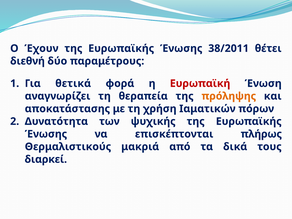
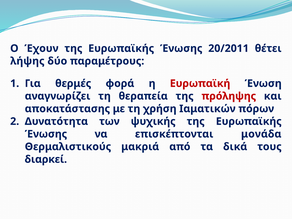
38/2011: 38/2011 -> 20/2011
διεθνή: διεθνή -> λήψης
θετικά: θετικά -> θερμές
πρόληψης colour: orange -> red
πλήρως: πλήρως -> μονάδα
